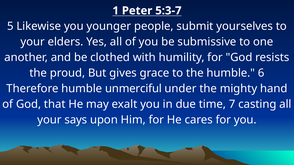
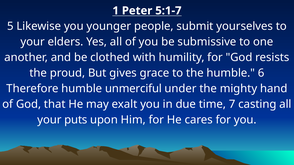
5:3-7: 5:3-7 -> 5:1-7
says: says -> puts
